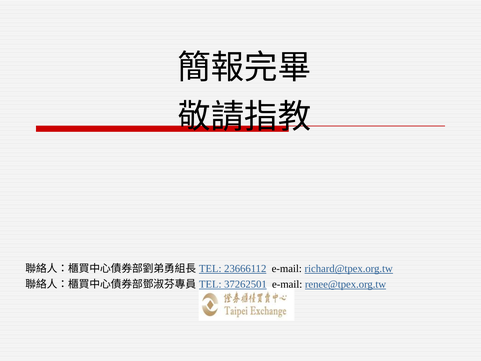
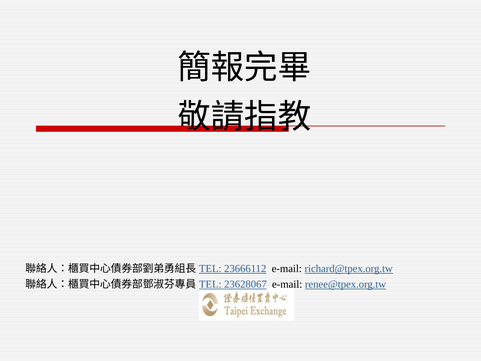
37262501: 37262501 -> 23628067
